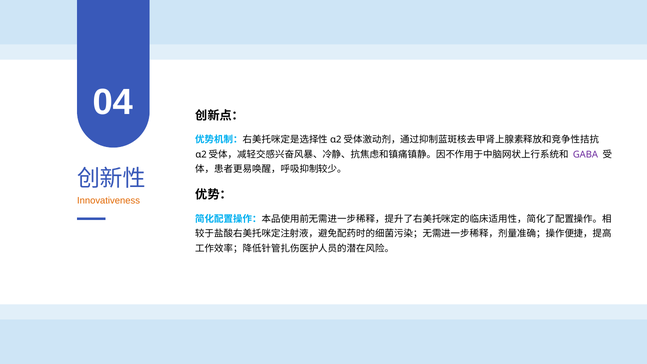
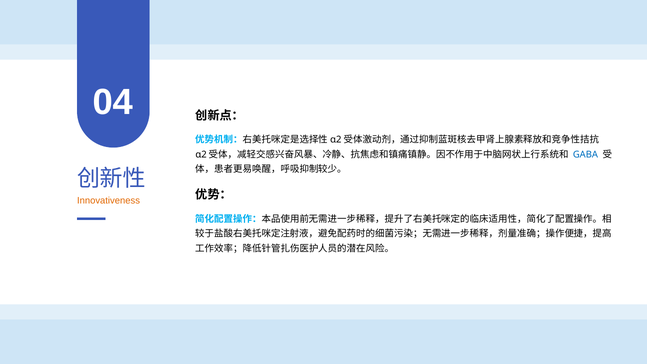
GABA colour: purple -> blue
